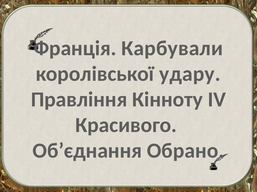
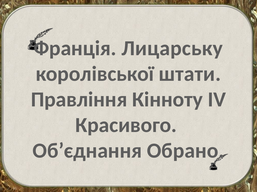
Карбували: Карбували -> Лицарську
удару: удару -> штати
